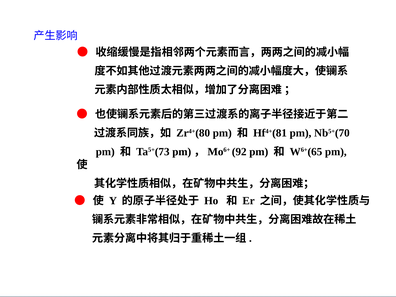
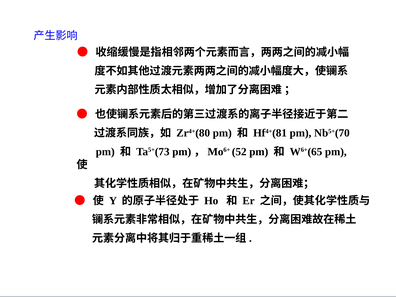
92: 92 -> 52
